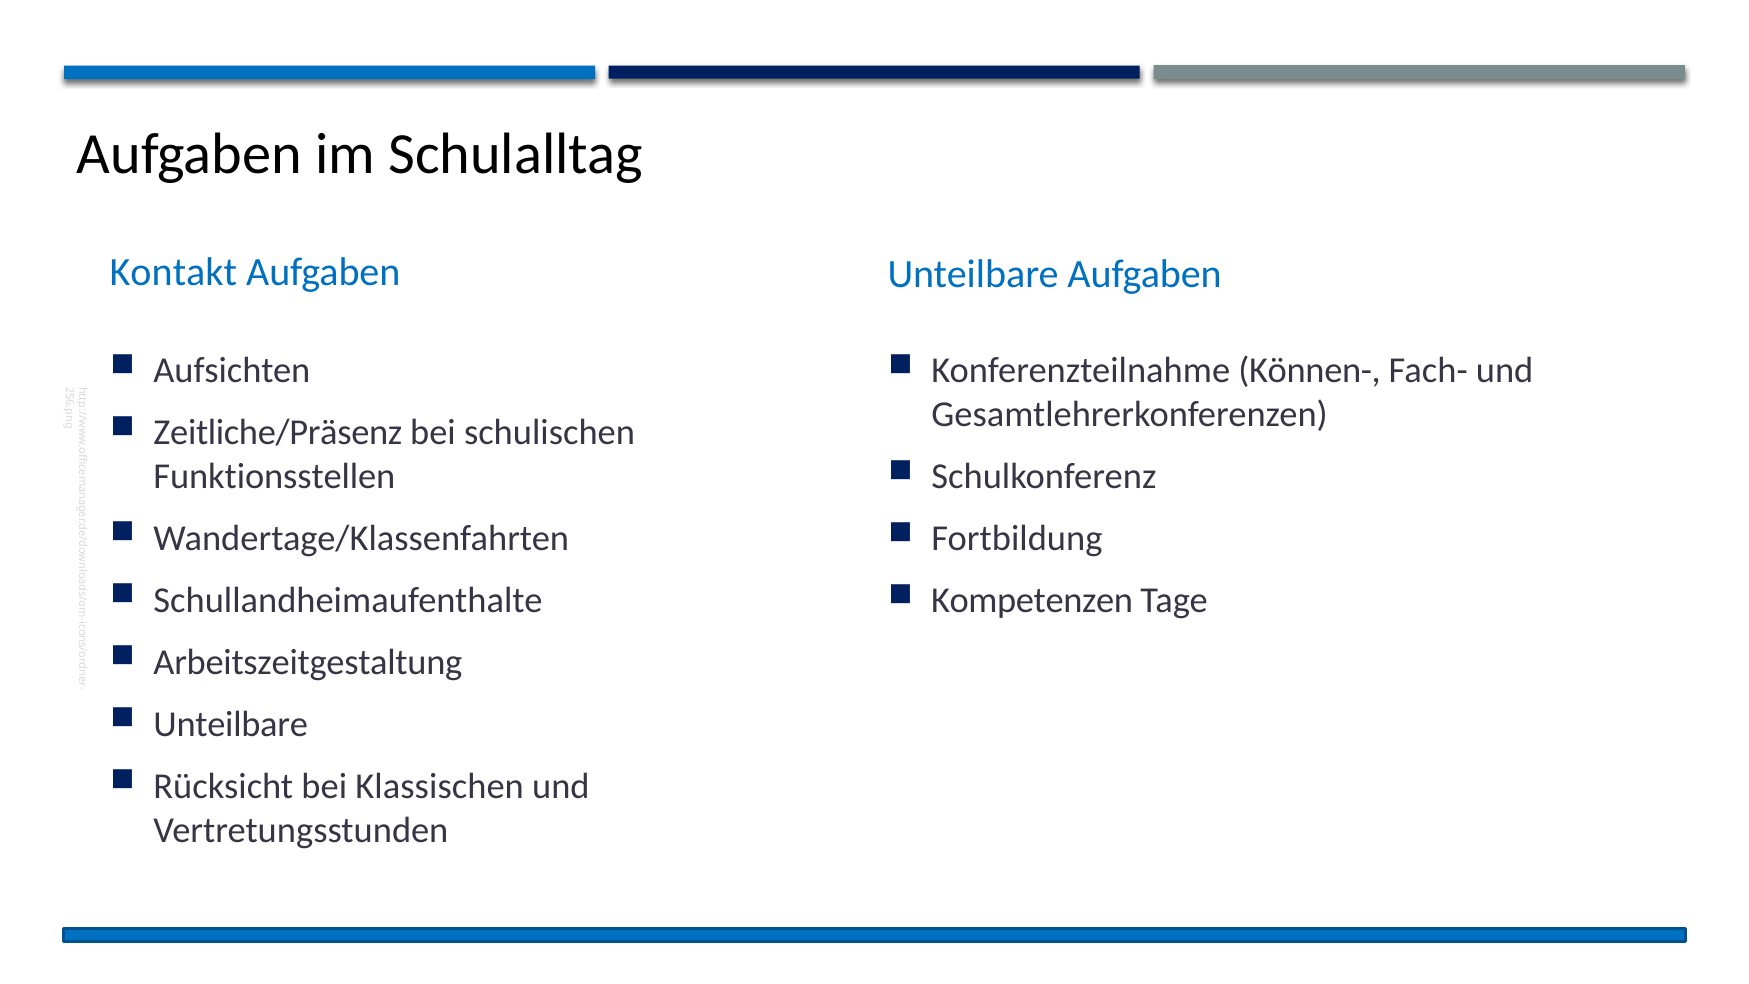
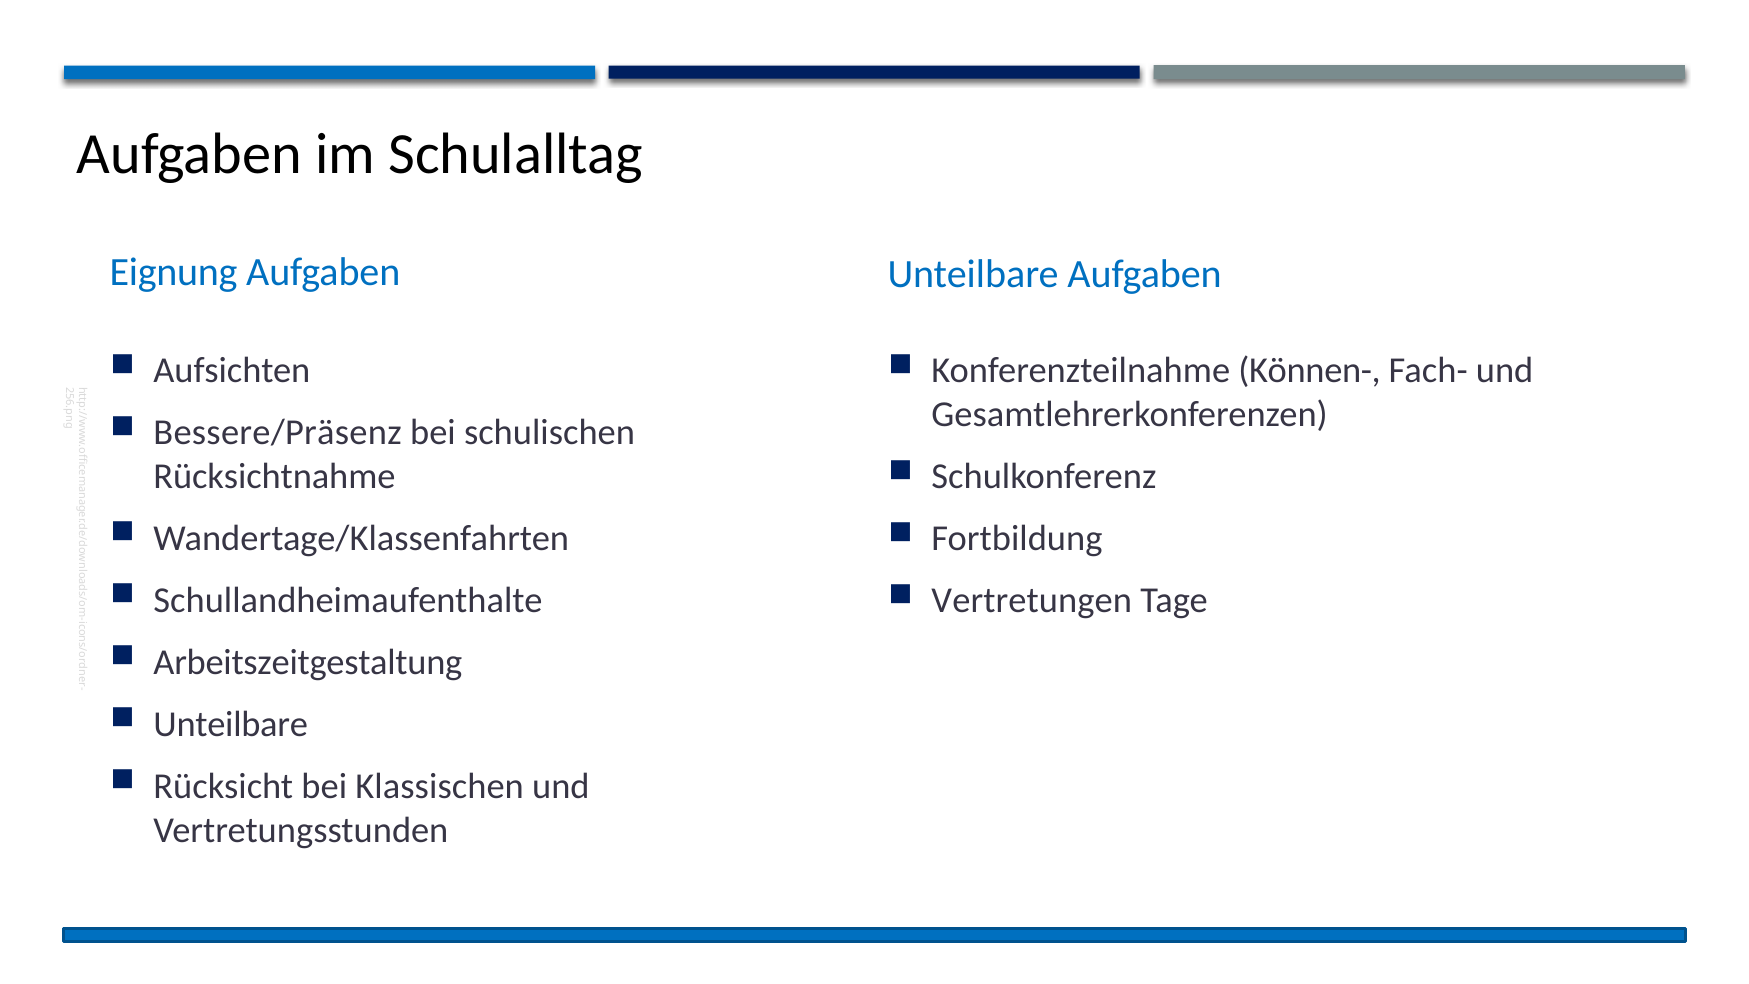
Kontakt: Kontakt -> Eignung
Zeitliche/Präsenz: Zeitliche/Präsenz -> Bessere/Präsenz
Funktionsstellen: Funktionsstellen -> Rücksichtnahme
Kompetenzen: Kompetenzen -> Vertretungen
